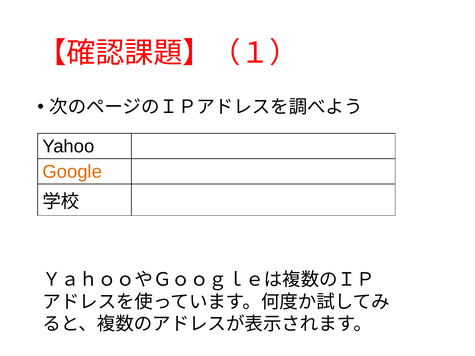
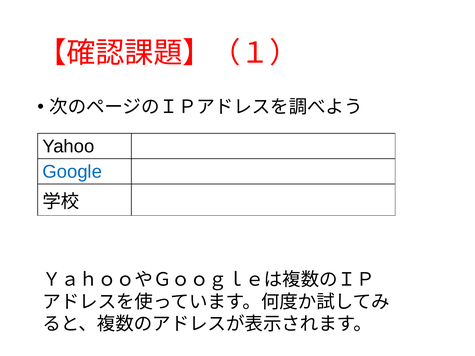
Google colour: orange -> blue
